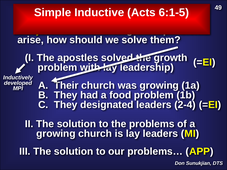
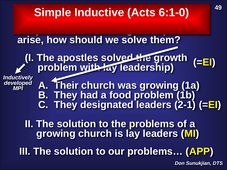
6:1-5: 6:1-5 -> 6:1-0
2-4: 2-4 -> 2-1
